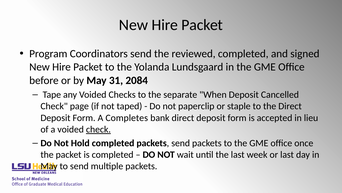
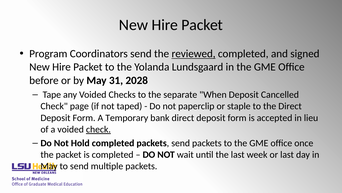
reviewed underline: none -> present
2084: 2084 -> 2028
Completes: Completes -> Temporary
